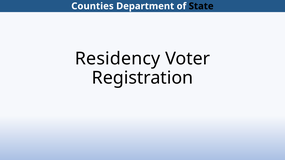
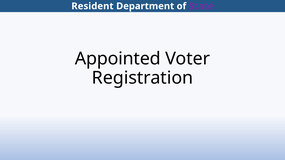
Counties: Counties -> Resident
State colour: black -> purple
Residency: Residency -> Appointed
